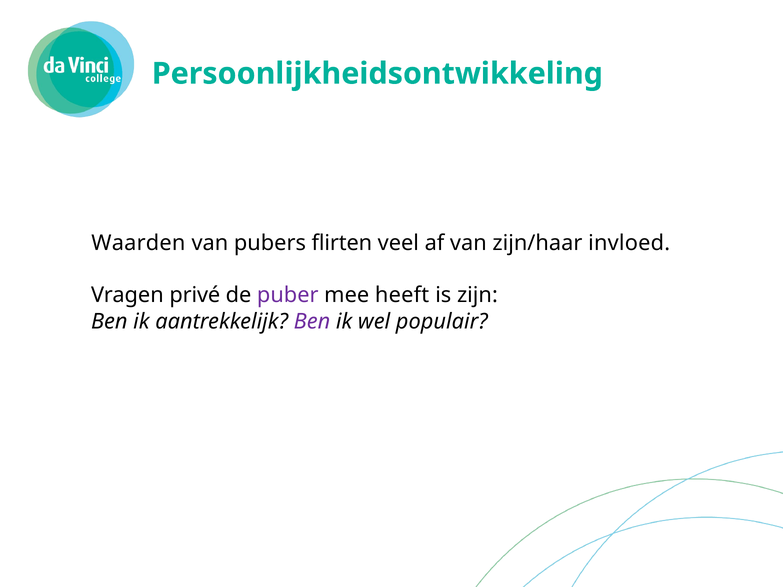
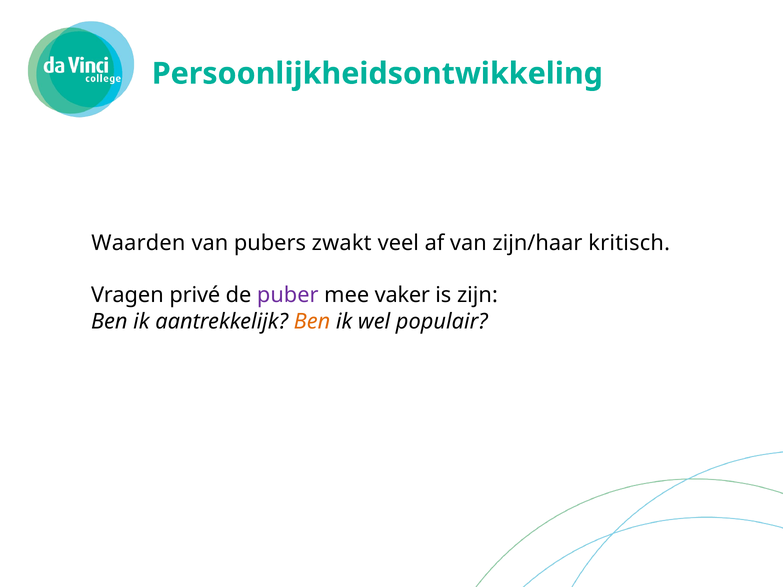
flirten: flirten -> zwakt
invloed: invloed -> kritisch
heeft: heeft -> vaker
Ben at (312, 321) colour: purple -> orange
